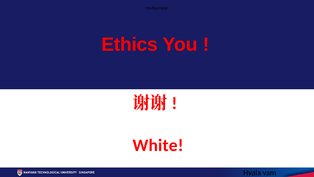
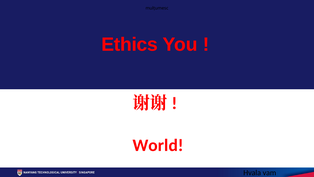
White: White -> World
